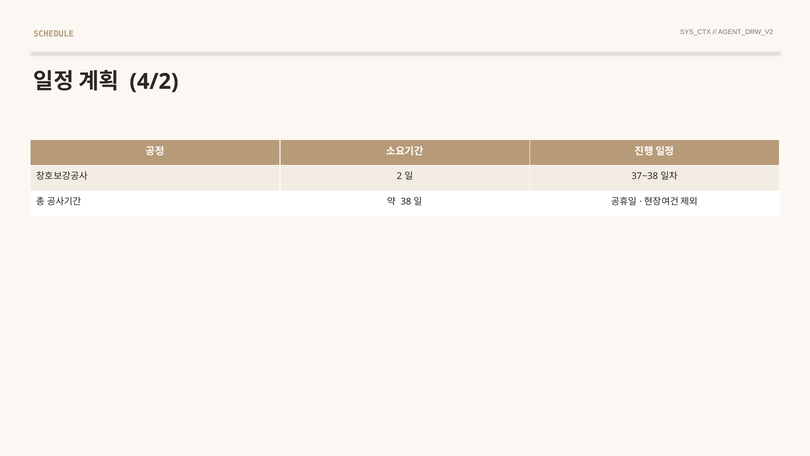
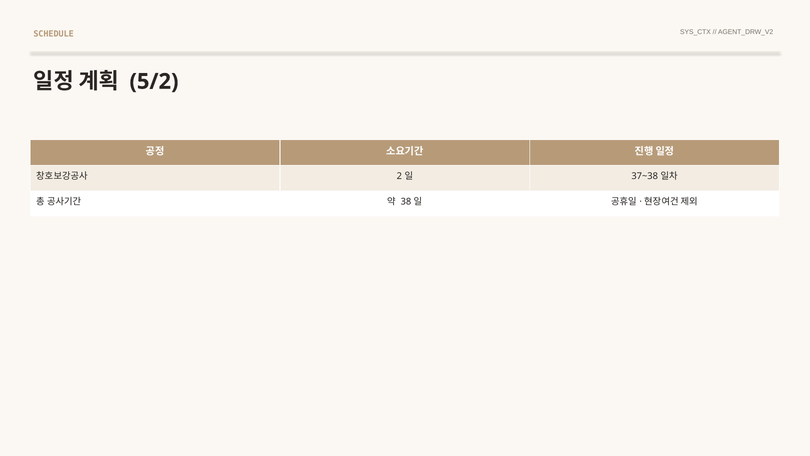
4/2: 4/2 -> 5/2
